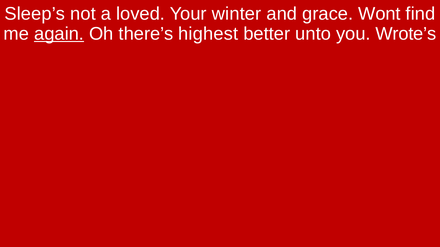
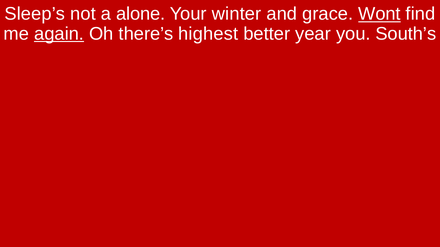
loved: loved -> alone
Wont underline: none -> present
unto: unto -> year
Wrote’s: Wrote’s -> South’s
